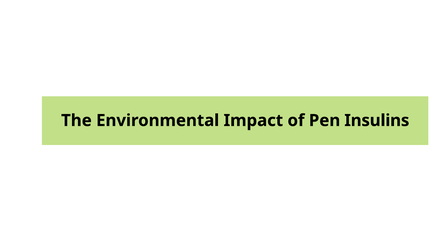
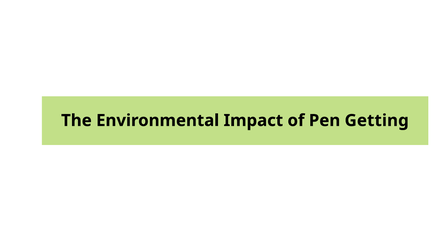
Insulins: Insulins -> Getting
